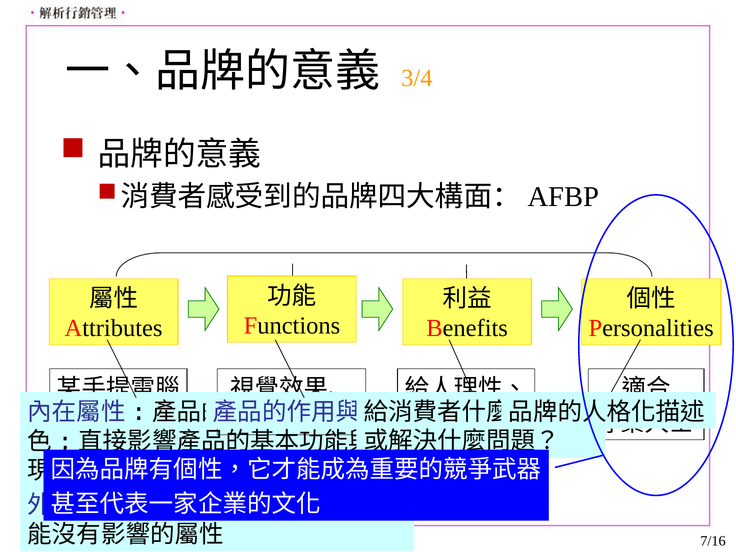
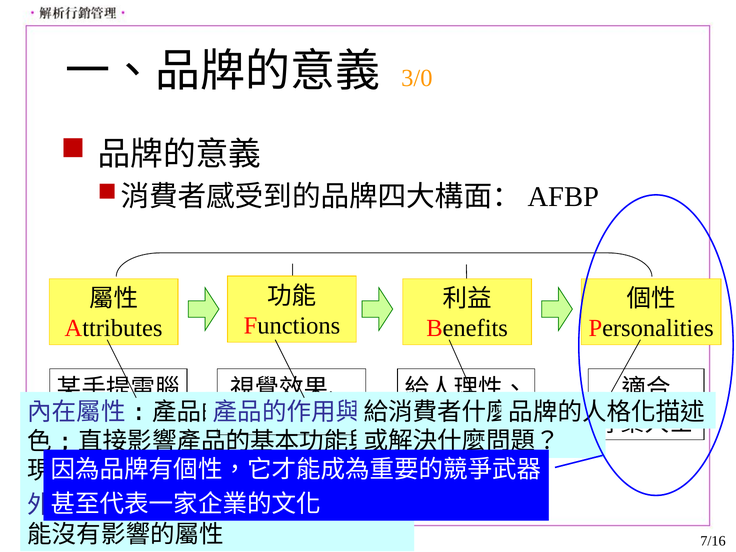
3/4: 3/4 -> 3/0
